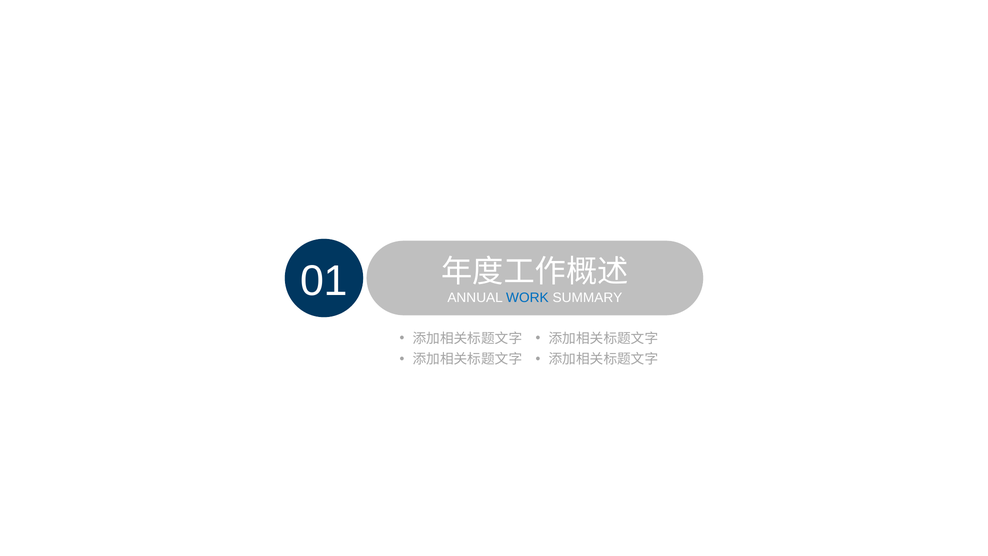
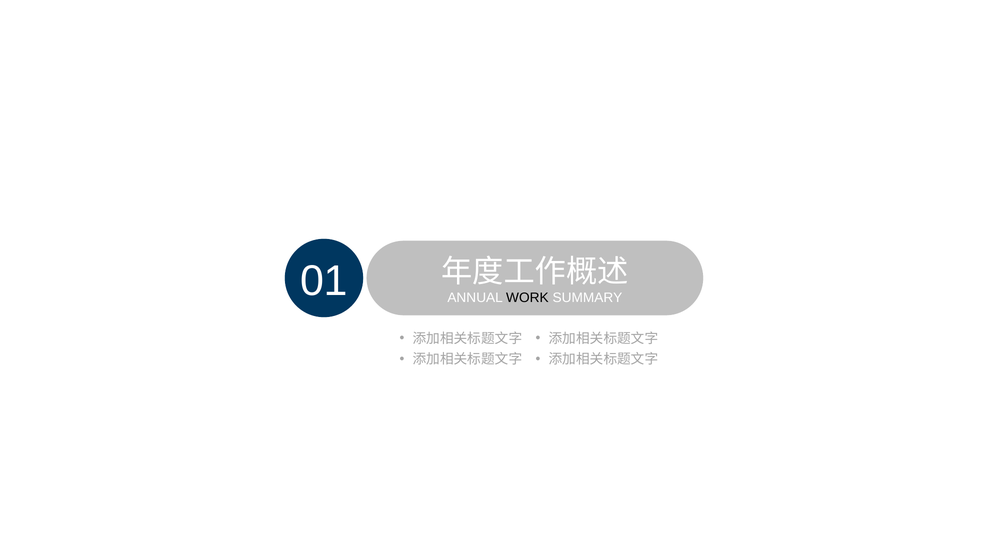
WORK colour: blue -> black
